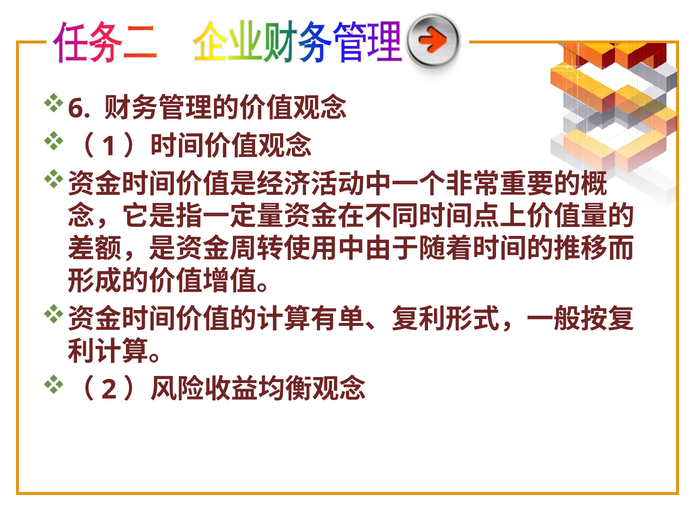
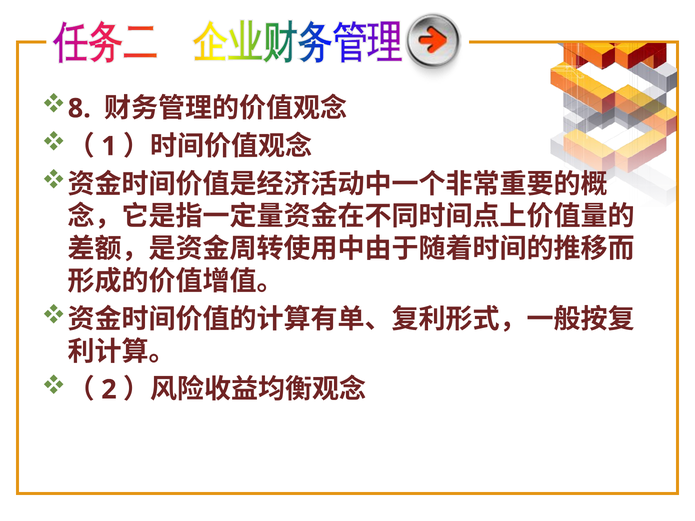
6: 6 -> 8
